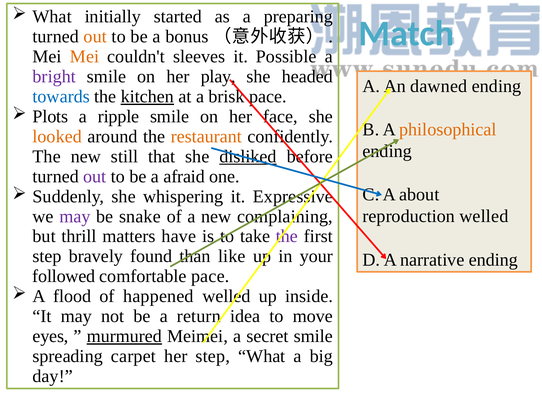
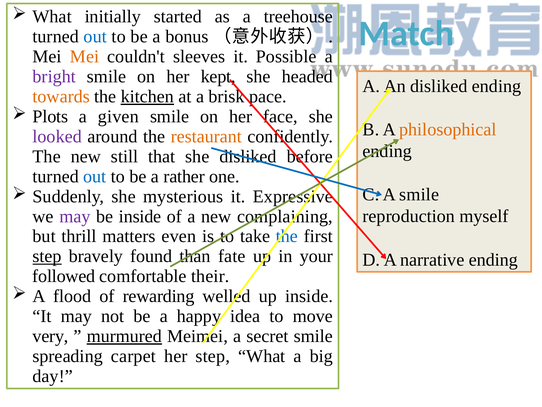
preparing: preparing -> treehouse
out at (95, 37) colour: orange -> blue
play: play -> kept
An dawned: dawned -> disliked
towards colour: blue -> orange
ripple: ripple -> given
looked colour: orange -> purple
disliked at (248, 156) underline: present -> none
out at (95, 176) colour: purple -> blue
afraid: afraid -> rather
A about: about -> smile
whispering: whispering -> mysterious
reproduction welled: welled -> myself
be snake: snake -> inside
have: have -> even
the at (287, 236) colour: purple -> blue
step at (47, 256) underline: none -> present
like: like -> fate
comfortable pace: pace -> their
happened: happened -> rewarding
return: return -> happy
eyes: eyes -> very
